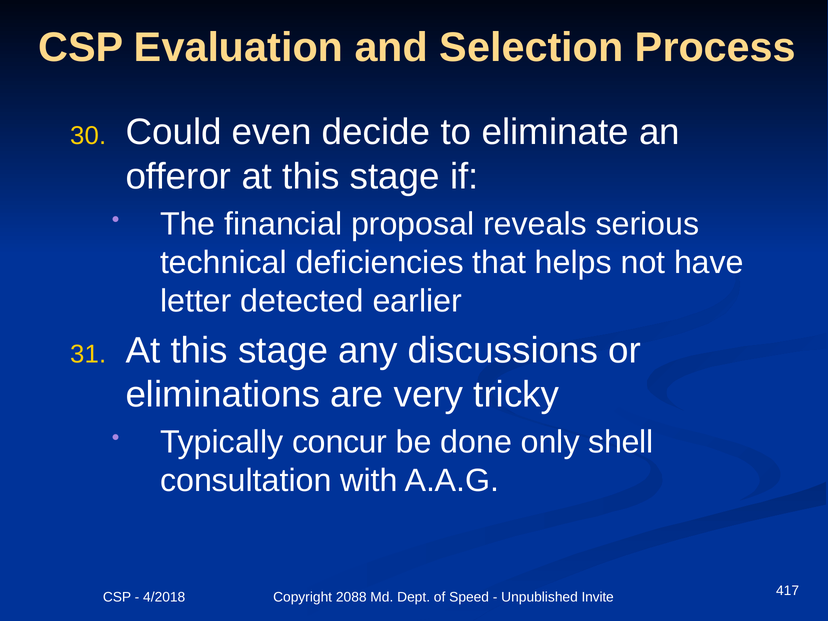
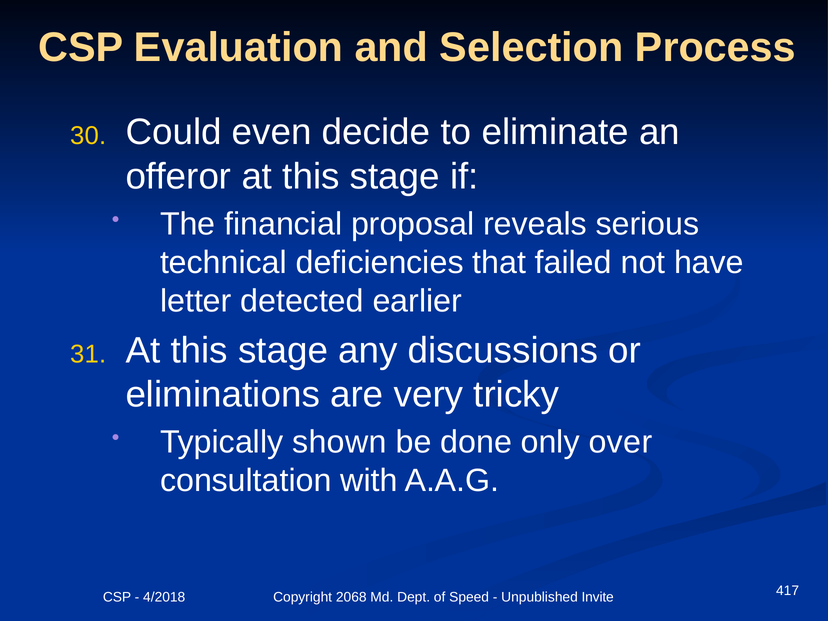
helps: helps -> failed
concur: concur -> shown
shell: shell -> over
2088: 2088 -> 2068
